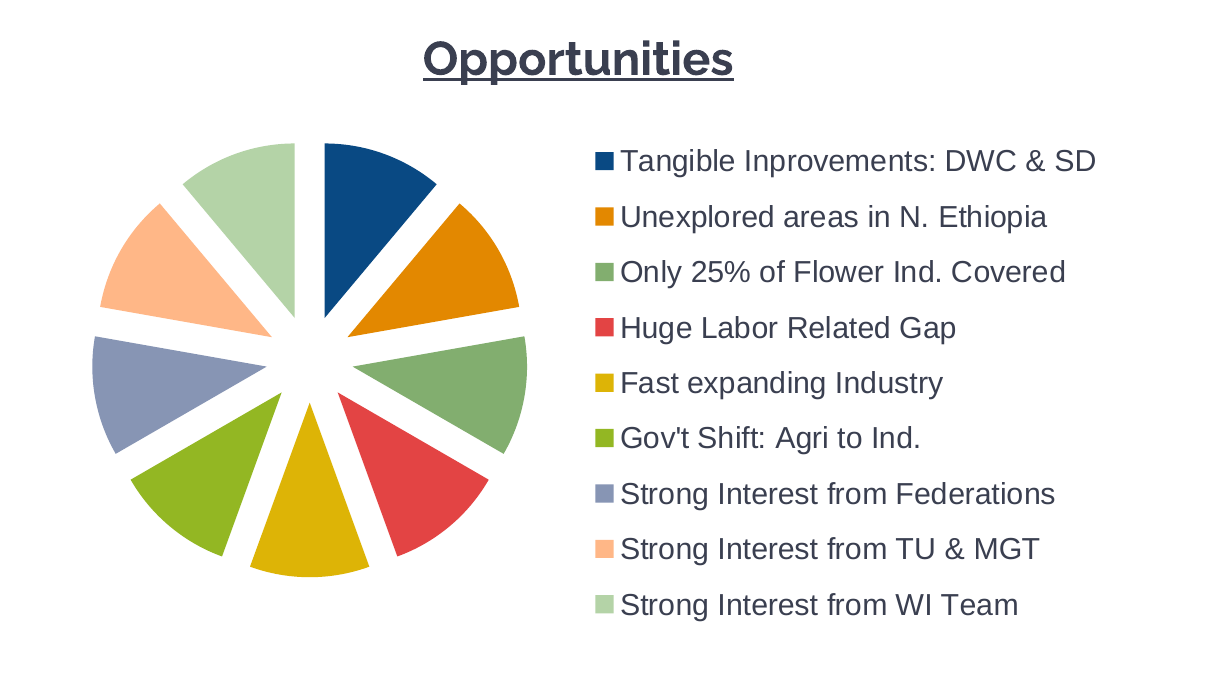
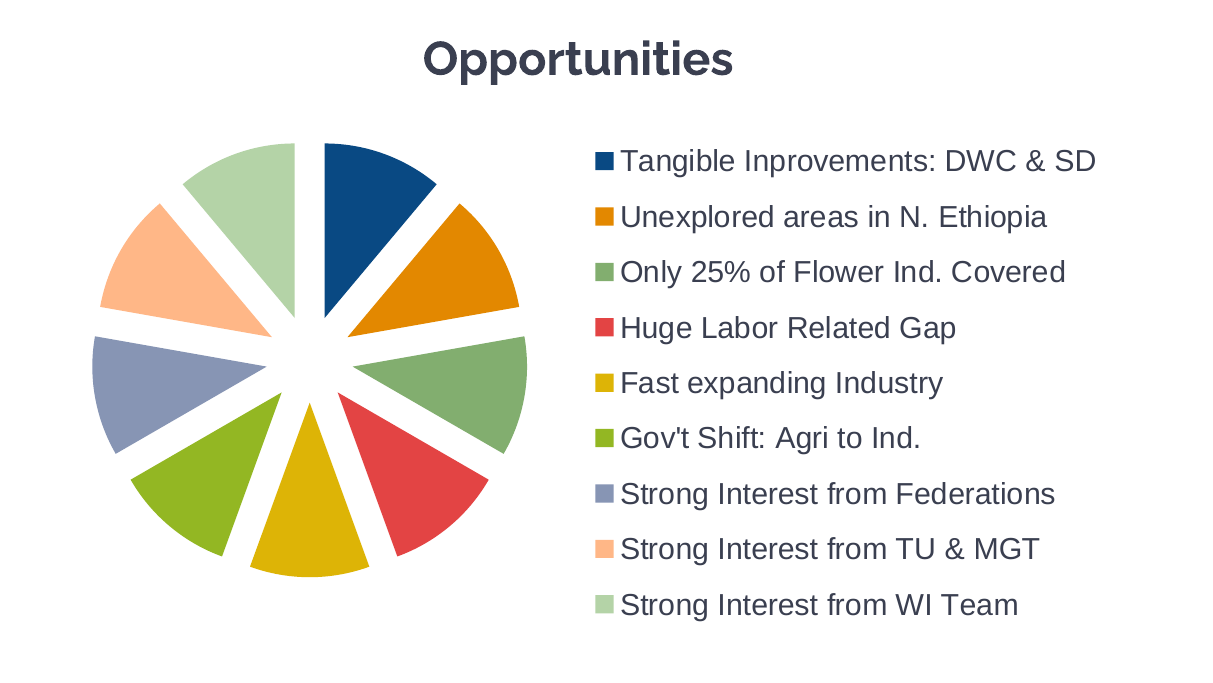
Opportunities underline: present -> none
